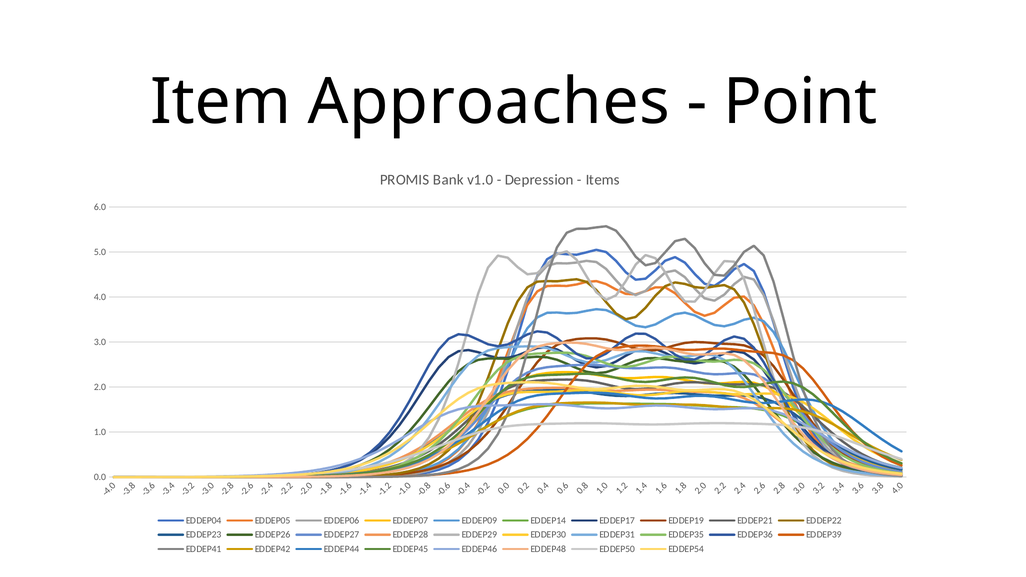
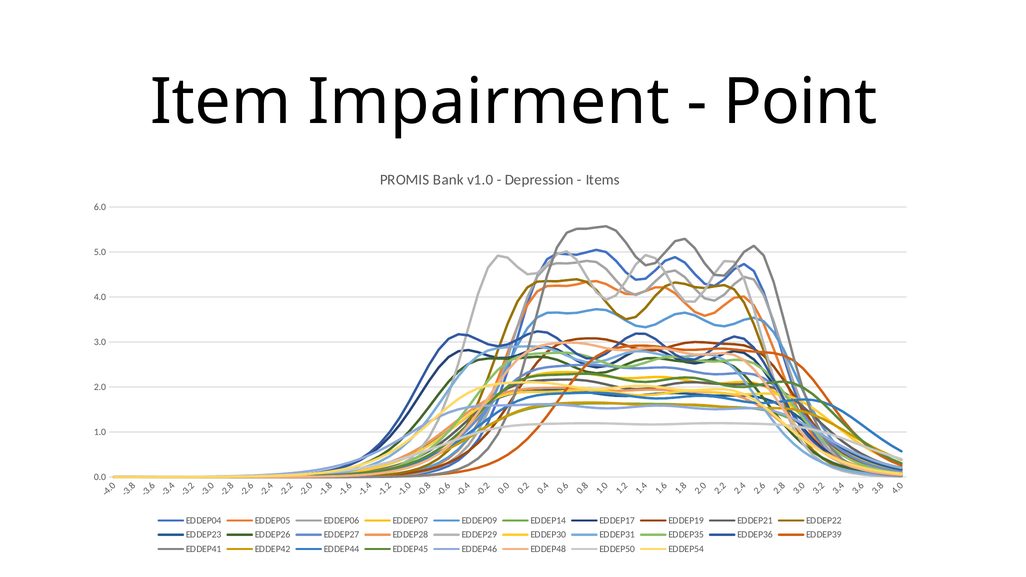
Approaches: Approaches -> Impairment
